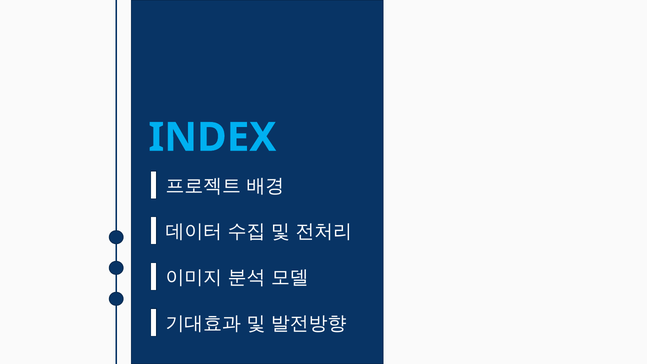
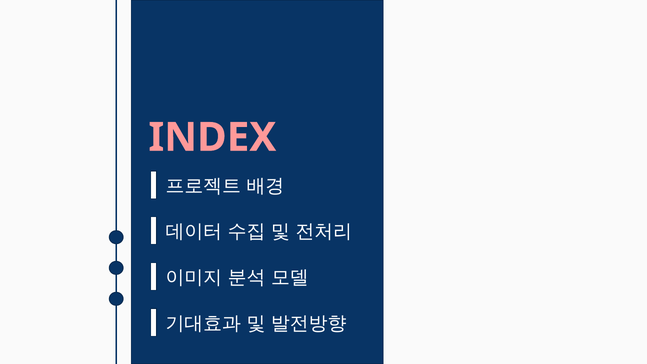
INDEX colour: light blue -> pink
